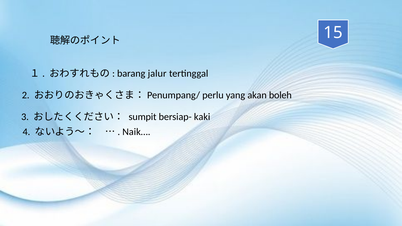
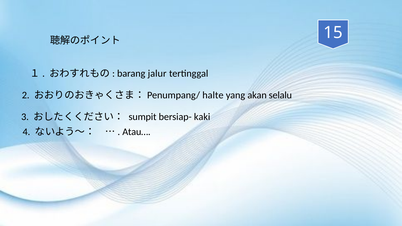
perlu: perlu -> halte
boleh: boleh -> selalu
Naik…: Naik… -> Atau…
